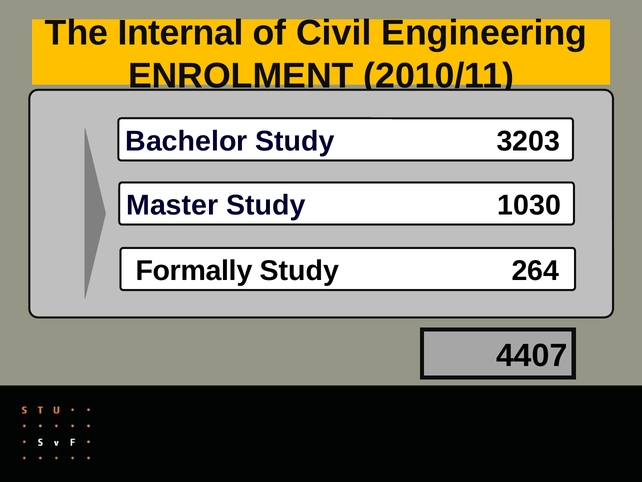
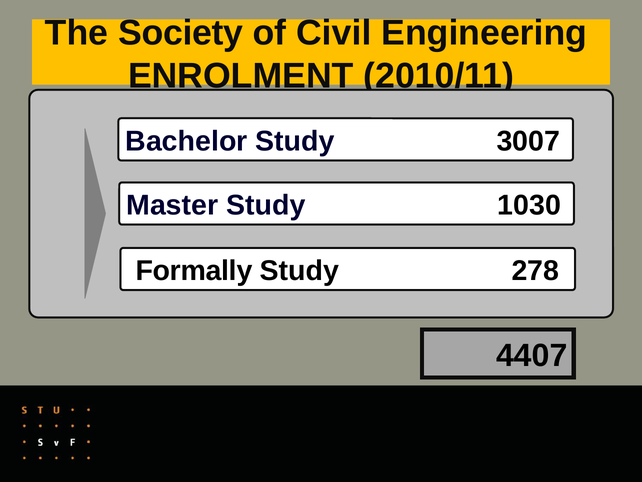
Internal: Internal -> Society
3203: 3203 -> 3007
264: 264 -> 278
